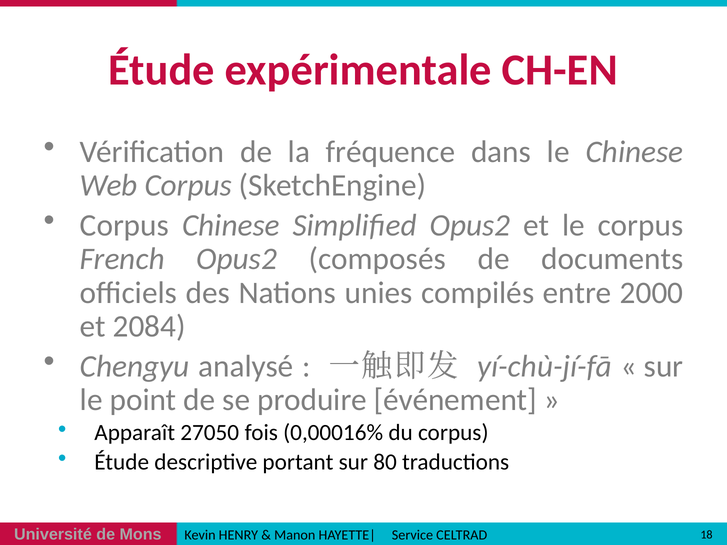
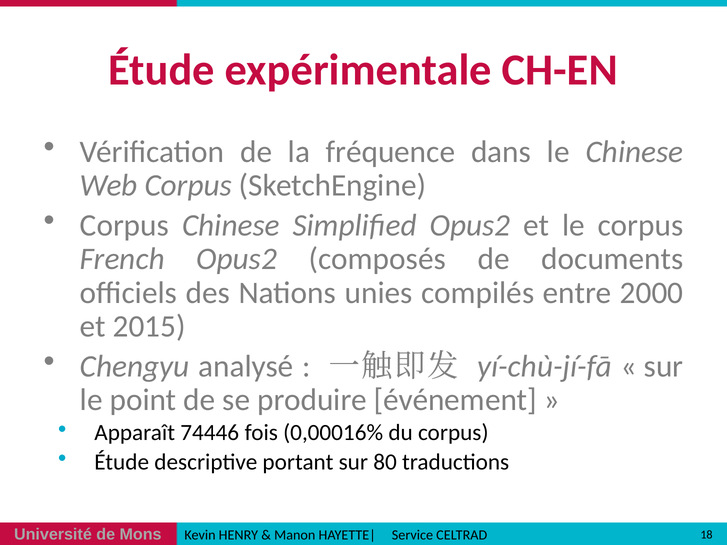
2084: 2084 -> 2015
27050: 27050 -> 74446
